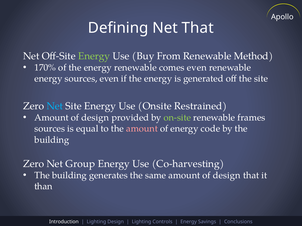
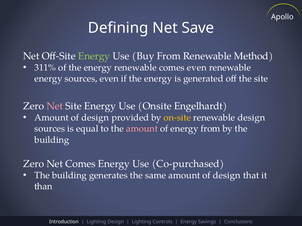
Net That: That -> Save
170%: 170% -> 311%
Net at (55, 106) colour: light blue -> pink
Restrained: Restrained -> Engelhardt
on-site colour: light green -> yellow
renewable frames: frames -> design
energy code: code -> from
Net Group: Group -> Comes
Co-harvesting: Co-harvesting -> Co-purchased
